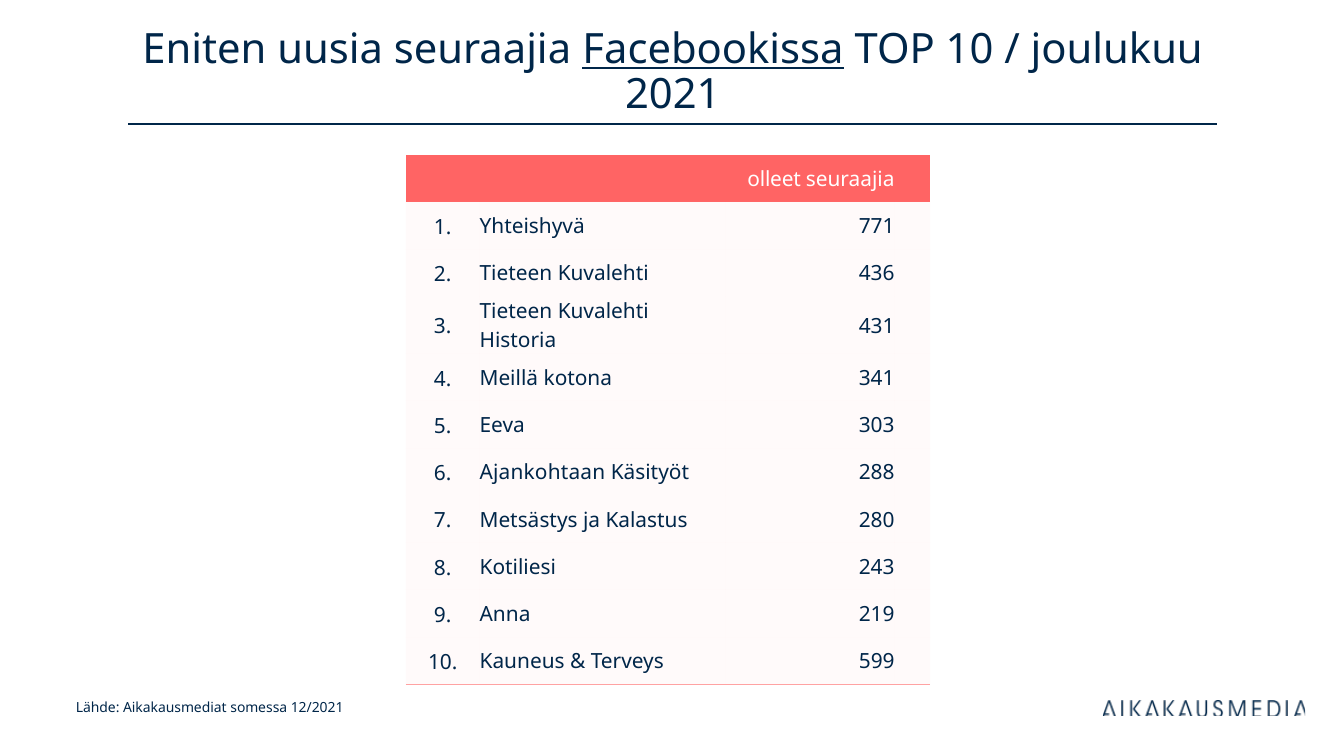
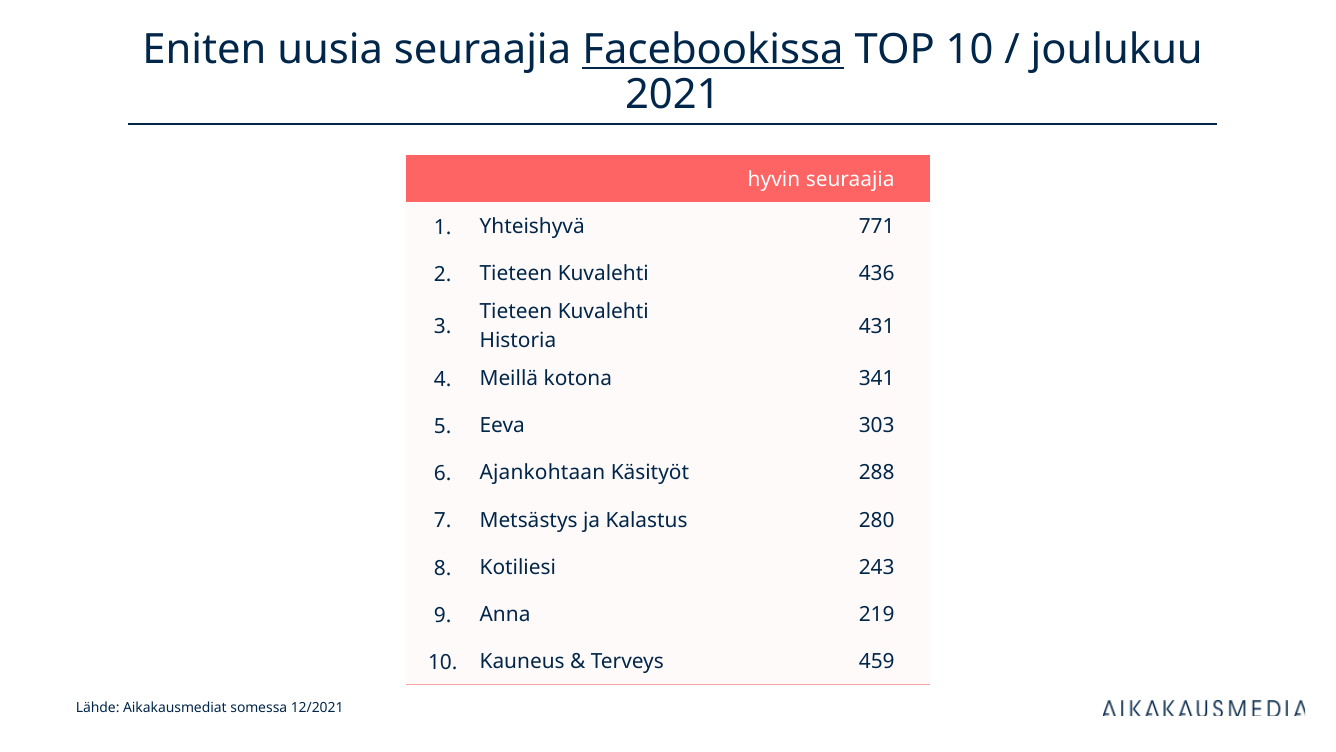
olleet: olleet -> hyvin
599: 599 -> 459
